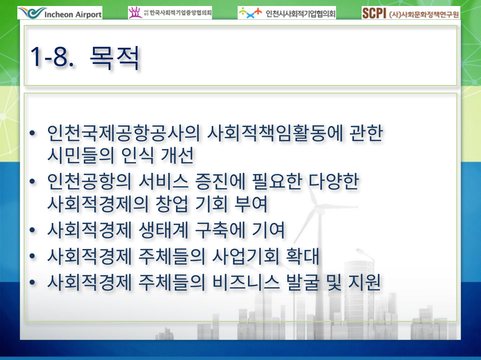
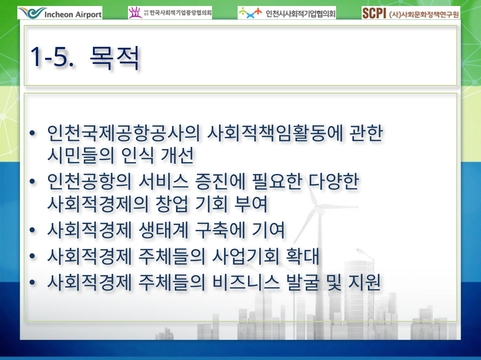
1-8: 1-8 -> 1-5
